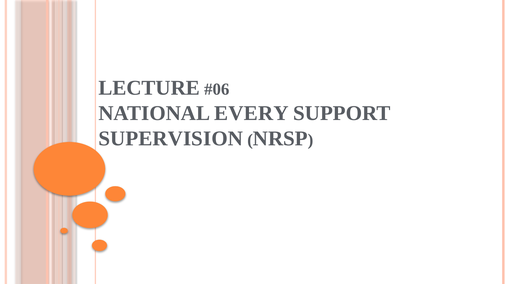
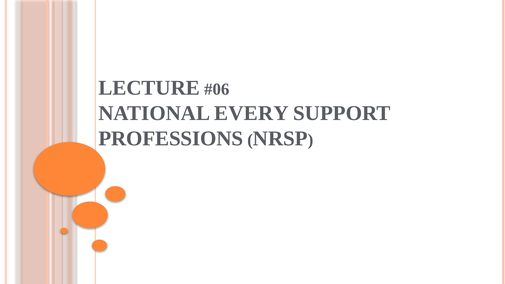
SUPERVISION: SUPERVISION -> PROFESSIONS
